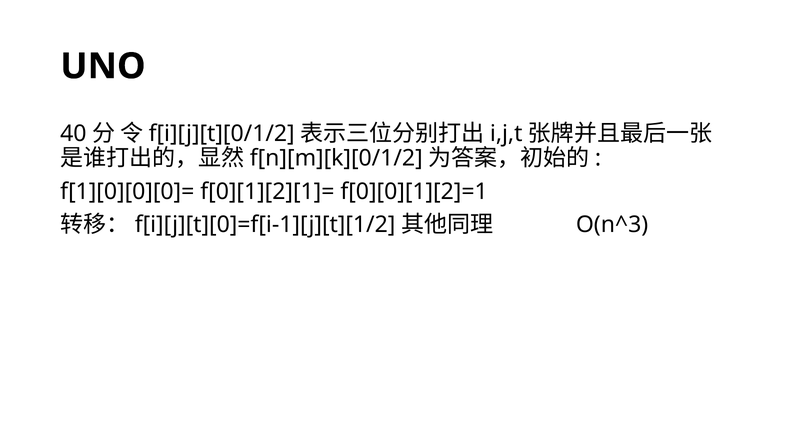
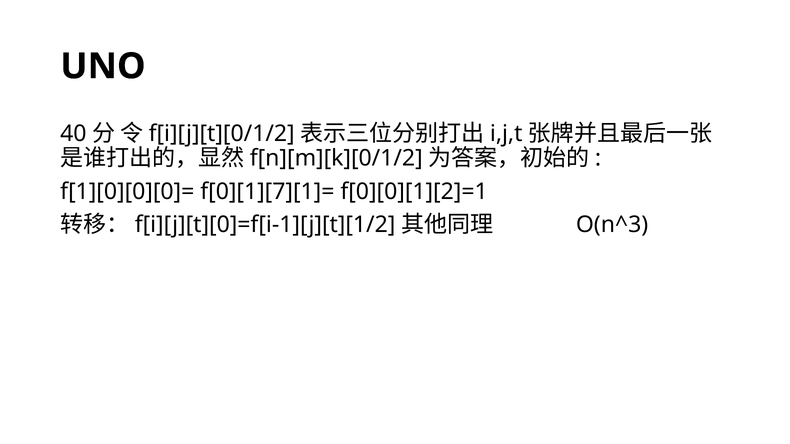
f[0][1][2][1]=: f[0][1][2][1]= -> f[0][1][7][1]=
